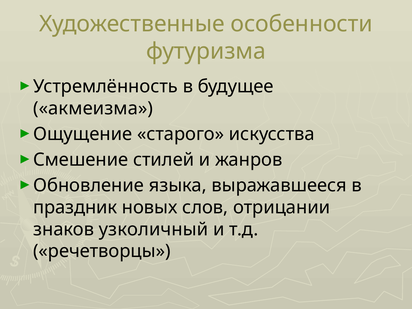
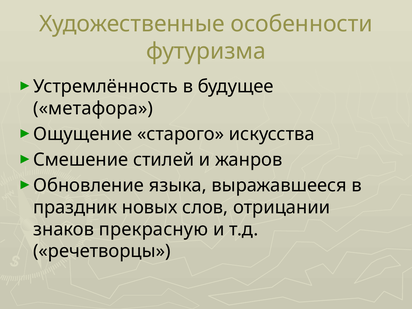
акмеизма: акмеизма -> метафора
узколичный: узколичный -> прекрасную
